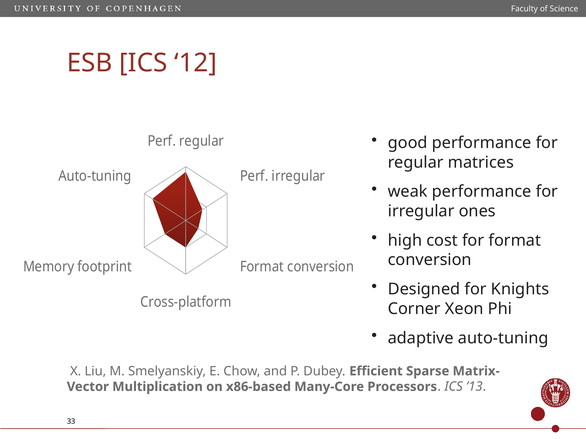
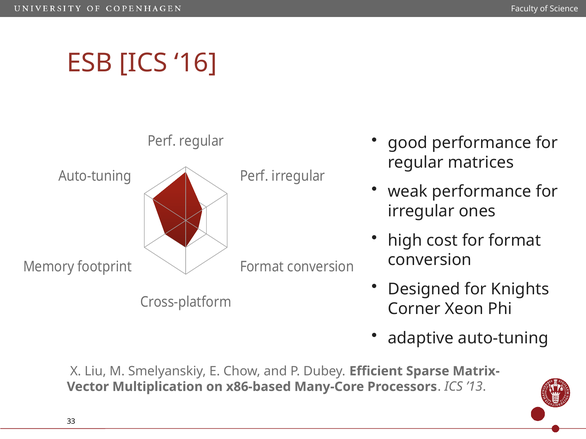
12: 12 -> 16
